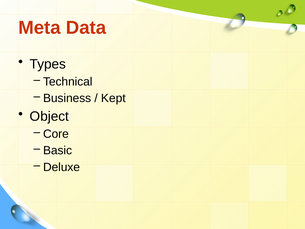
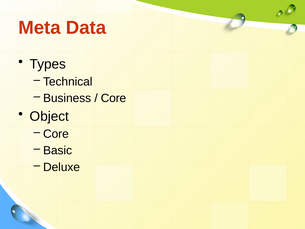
Kept at (113, 98): Kept -> Core
